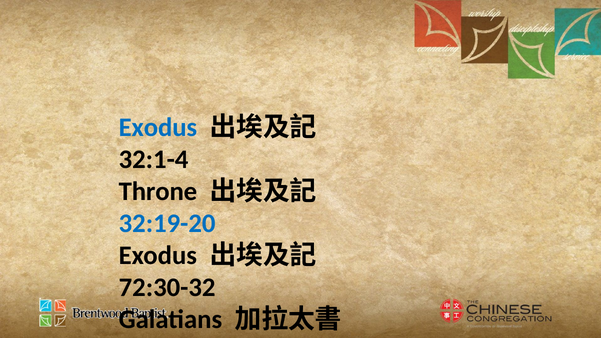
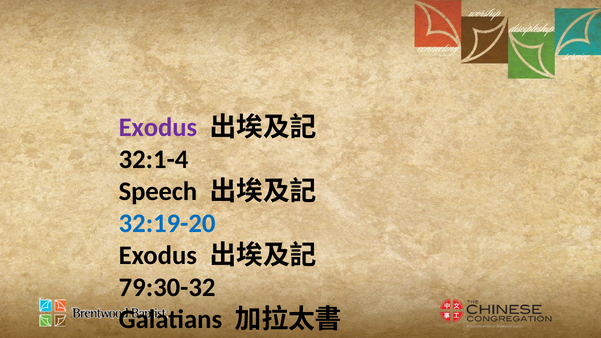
Exodus at (158, 127) colour: blue -> purple
Throne: Throne -> Speech
72:30-32: 72:30-32 -> 79:30-32
